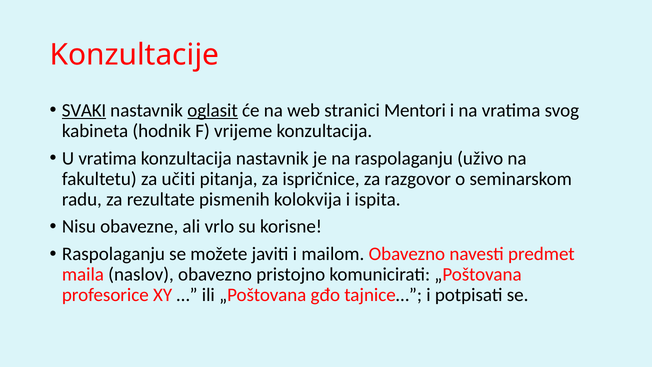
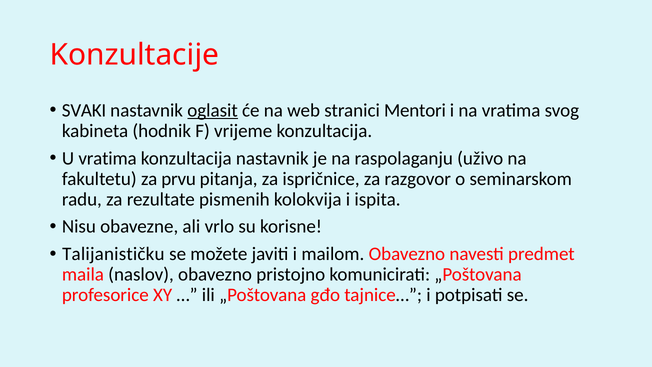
SVAKI underline: present -> none
učiti: učiti -> prvu
Raspolaganju at (113, 254): Raspolaganju -> Talijanističku
